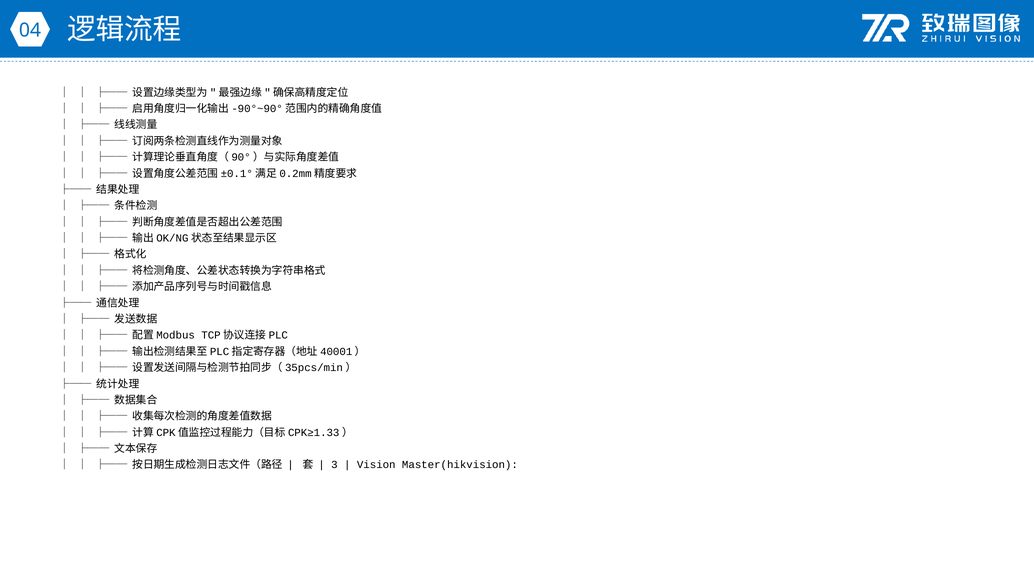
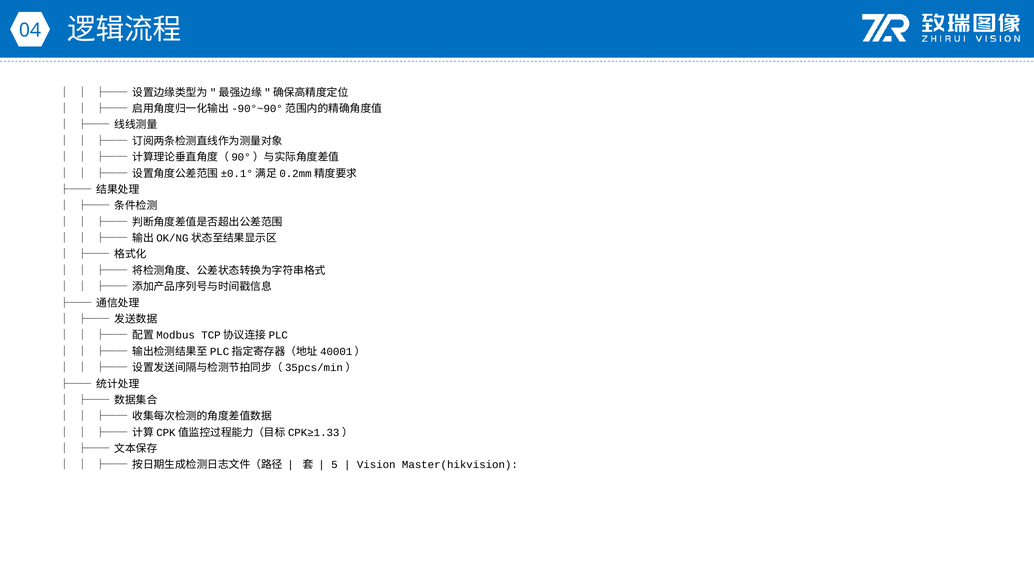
3: 3 -> 5
